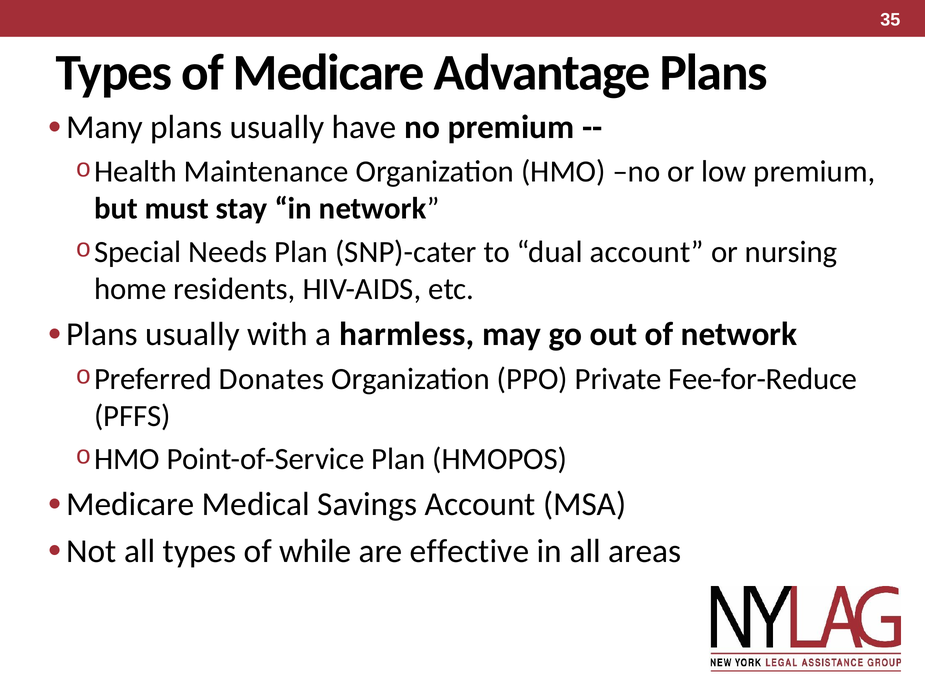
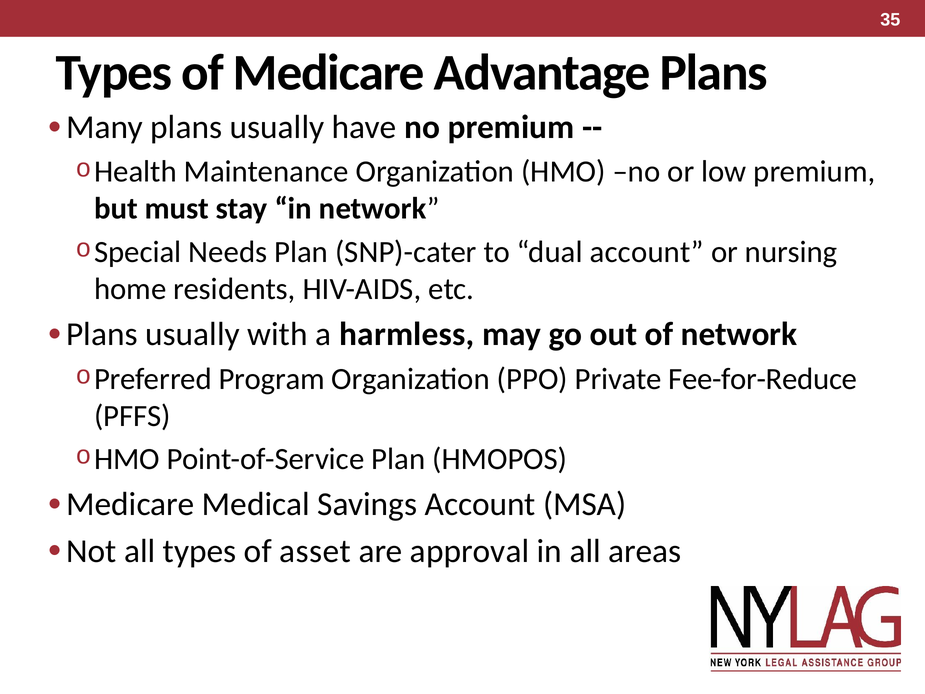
Donates: Donates -> Program
while: while -> asset
effective: effective -> approval
